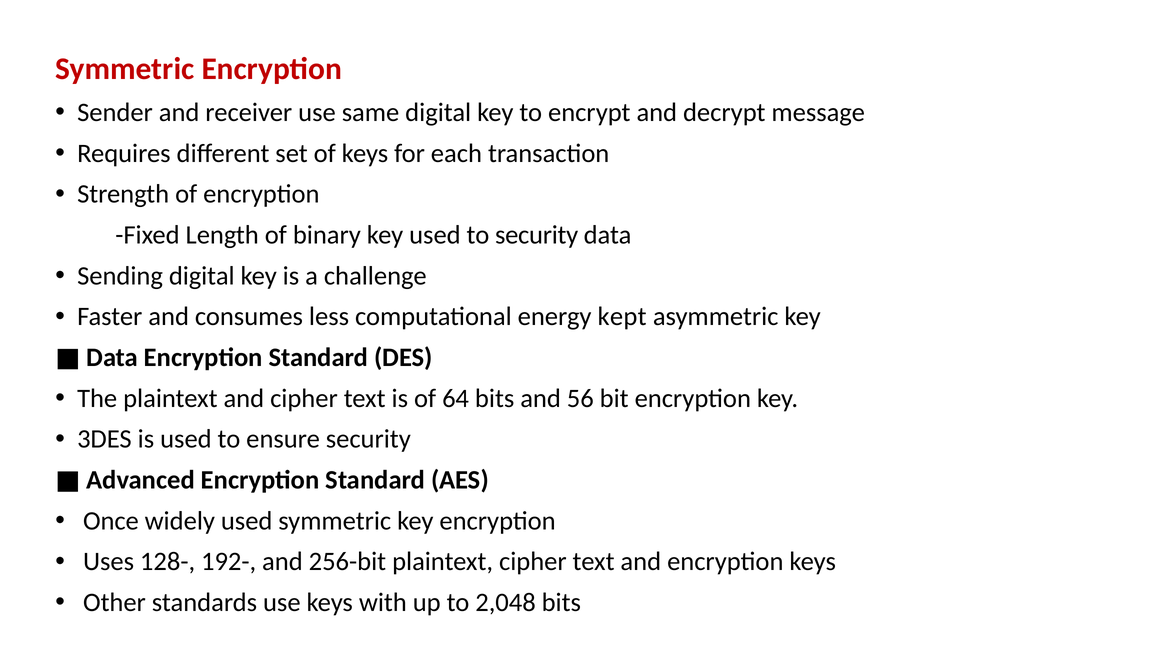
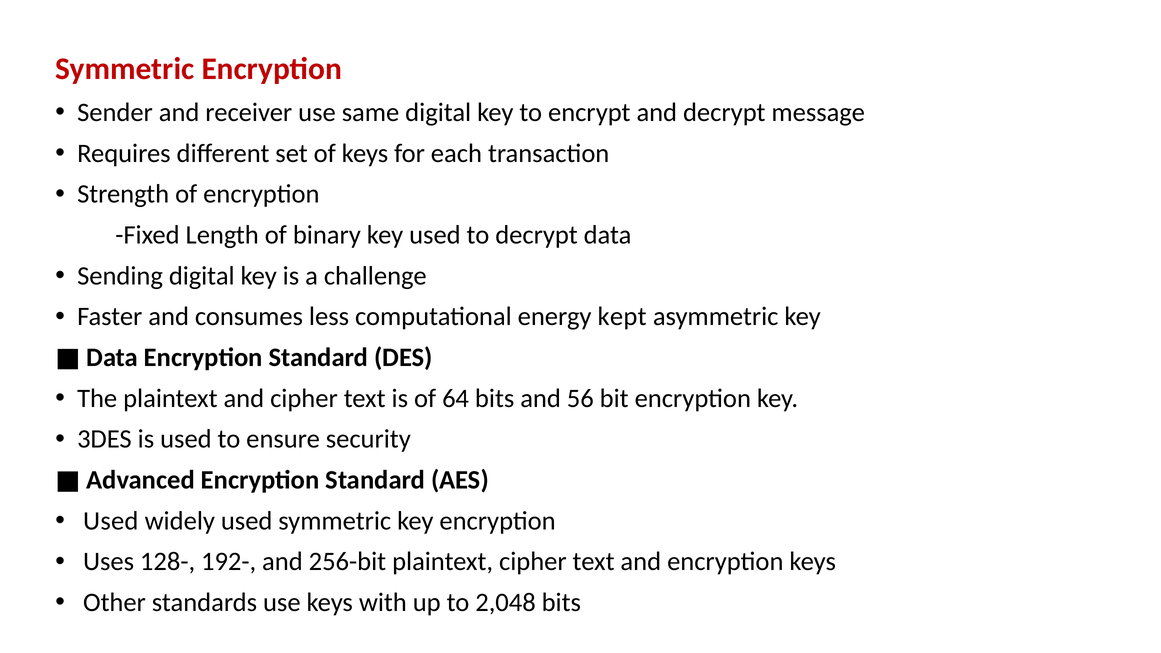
to security: security -> decrypt
Once at (111, 521): Once -> Used
